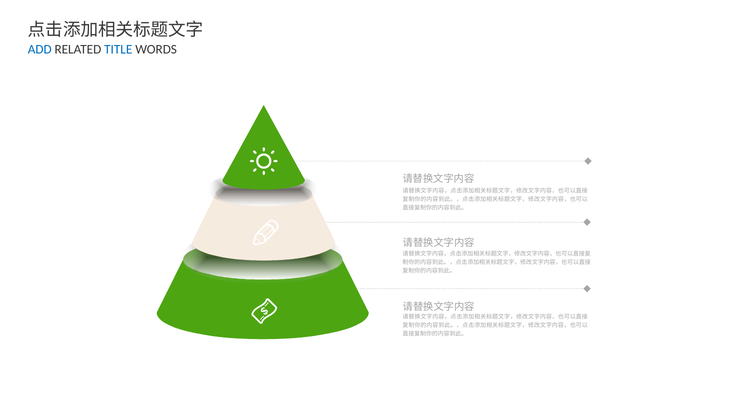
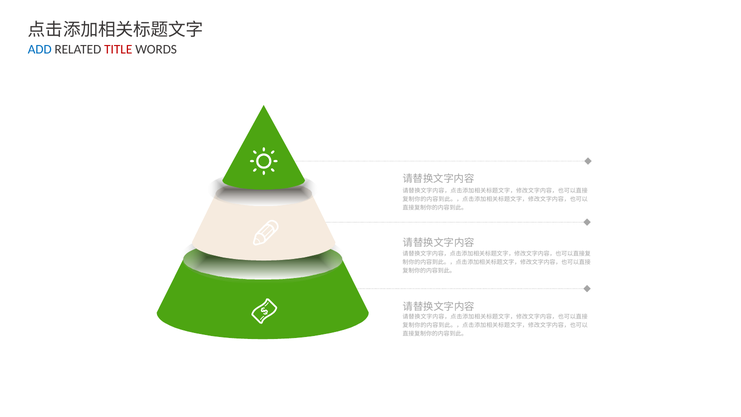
TITLE colour: blue -> red
